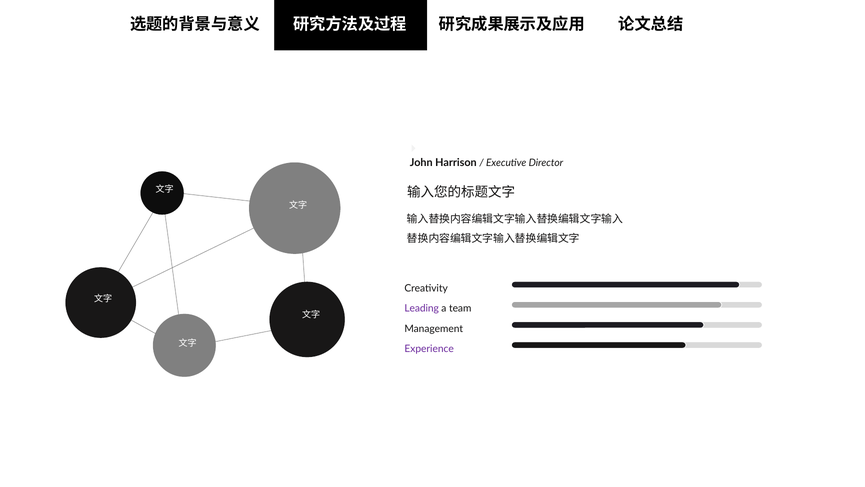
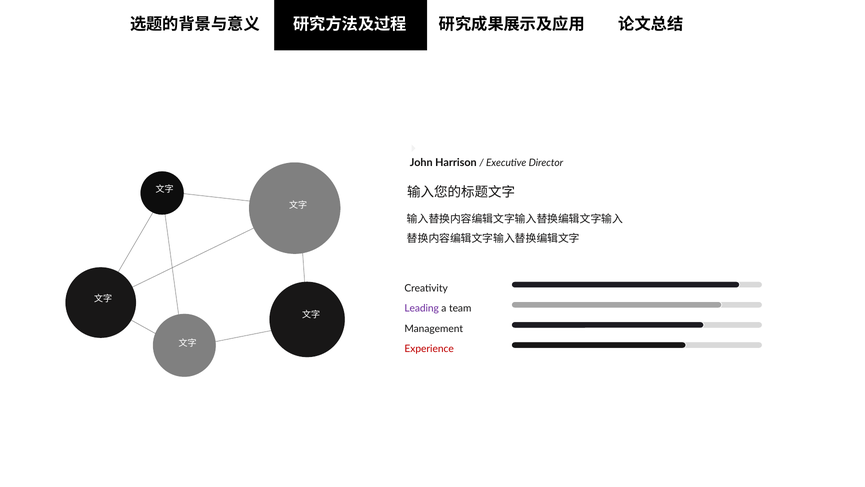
Experience colour: purple -> red
